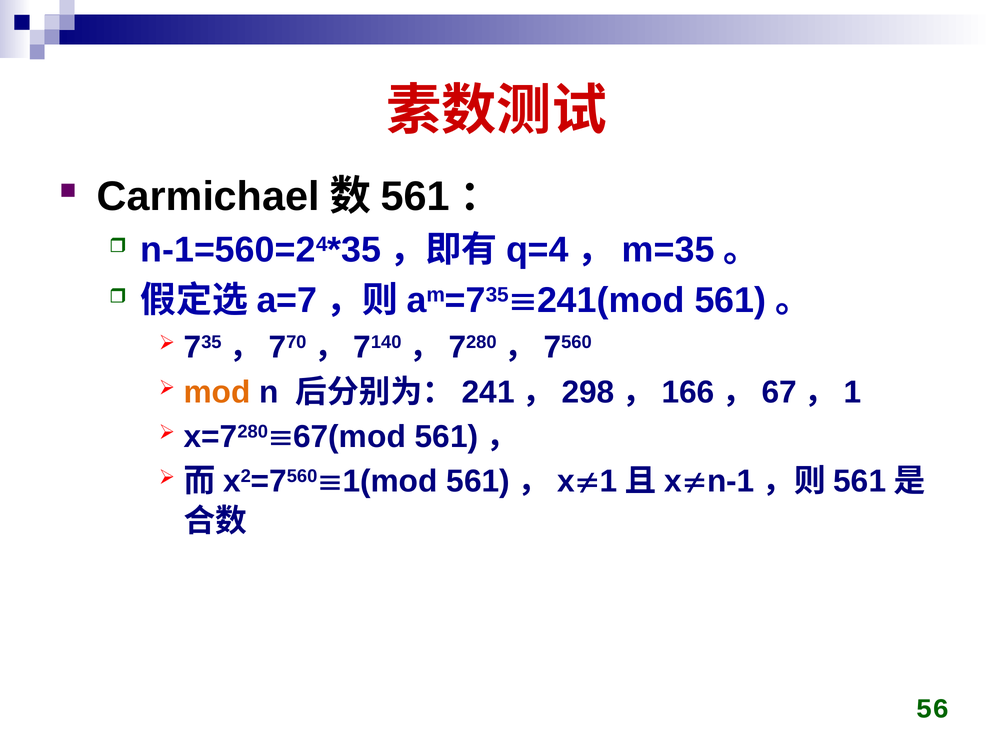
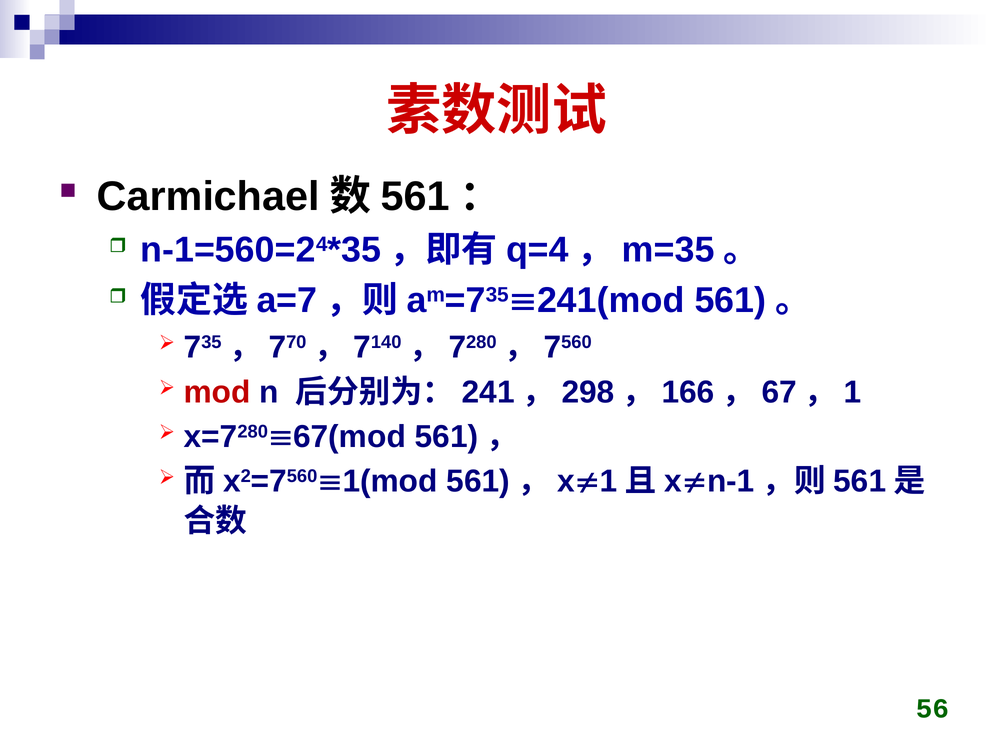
mod colour: orange -> red
